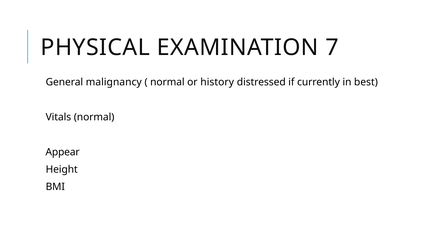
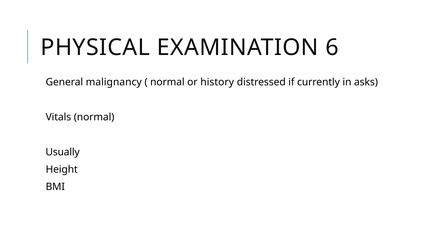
7: 7 -> 6
best: best -> asks
Appear: Appear -> Usually
